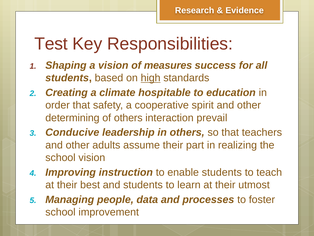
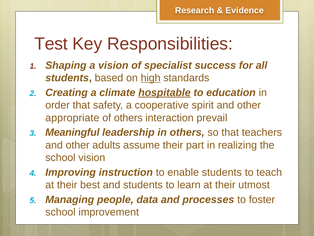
measures: measures -> specialist
hospitable underline: none -> present
determining: determining -> appropriate
Conducive: Conducive -> Meaningful
